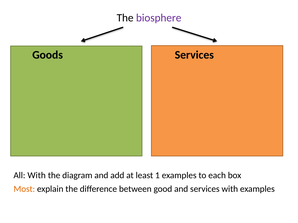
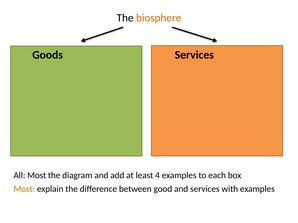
biosphere colour: purple -> orange
All With: With -> Most
1: 1 -> 4
